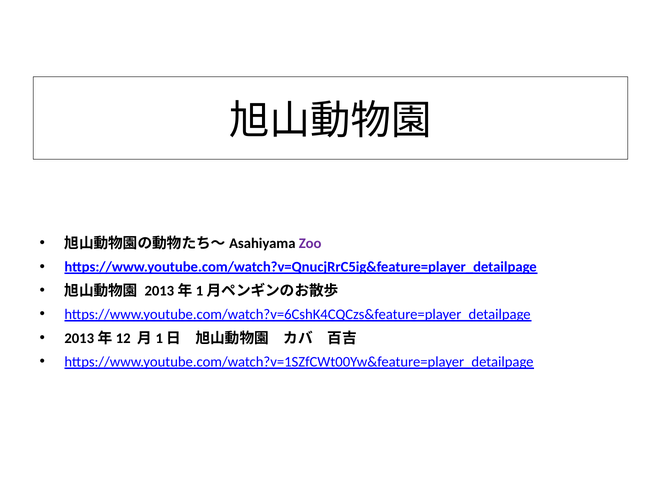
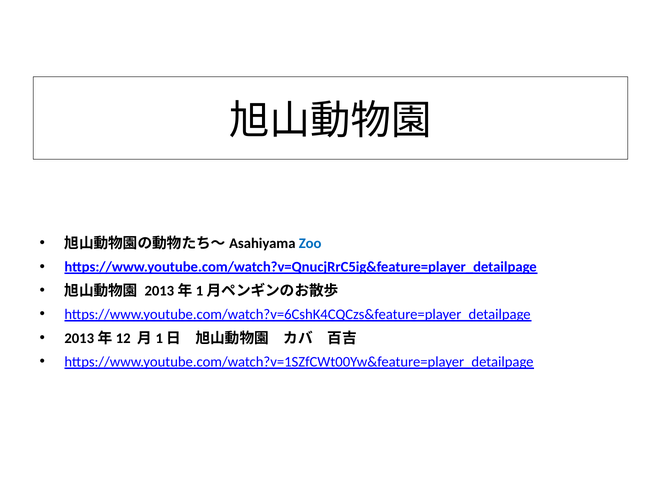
Zoo colour: purple -> blue
